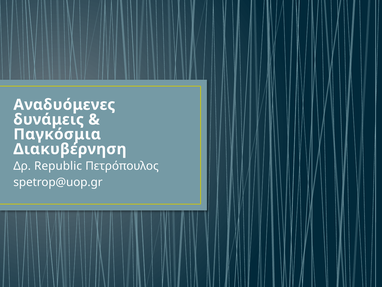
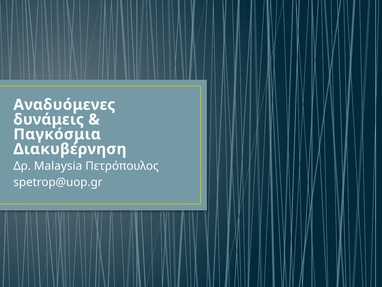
Republic: Republic -> Malaysia
